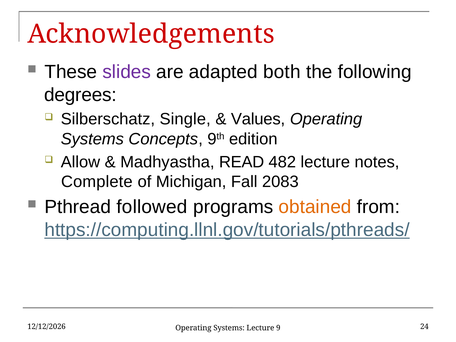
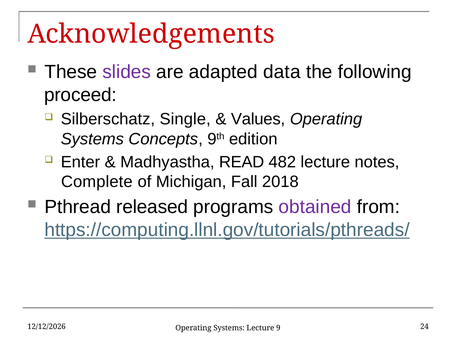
both: both -> data
degrees: degrees -> proceed
Allow: Allow -> Enter
2083: 2083 -> 2018
followed: followed -> released
obtained colour: orange -> purple
